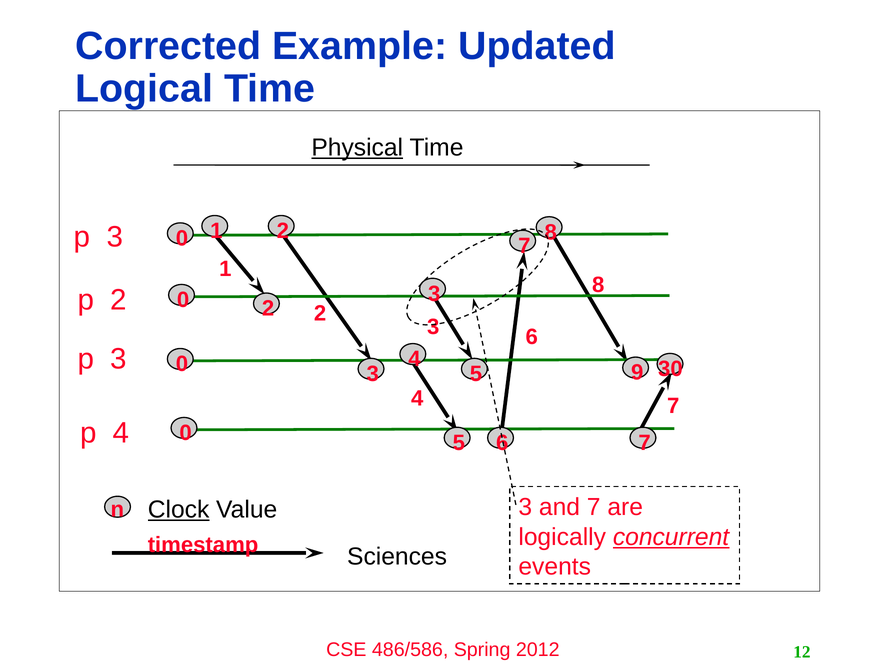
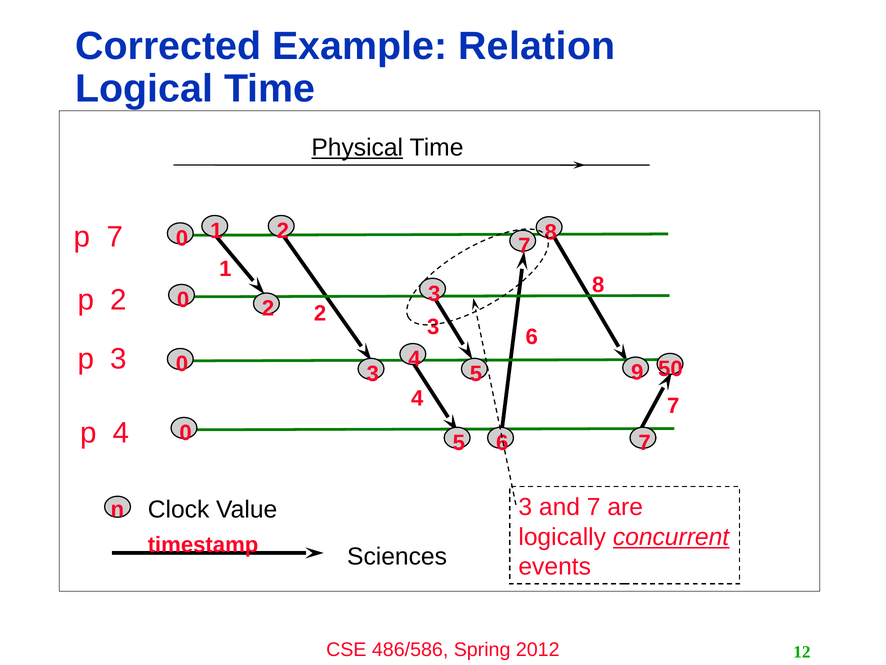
Updated: Updated -> Relation
3 at (115, 237): 3 -> 7
30: 30 -> 50
Clock underline: present -> none
